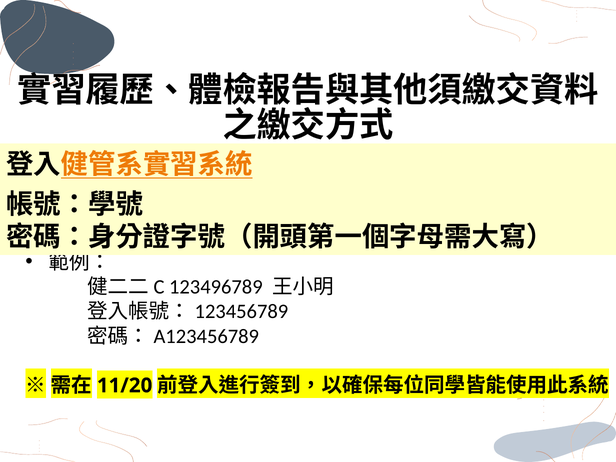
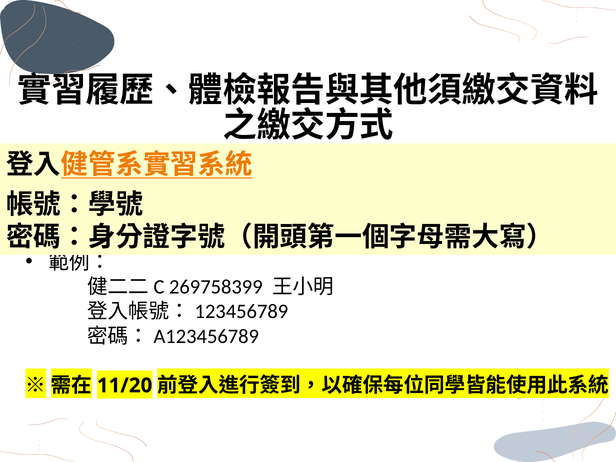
123496789: 123496789 -> 269758399
